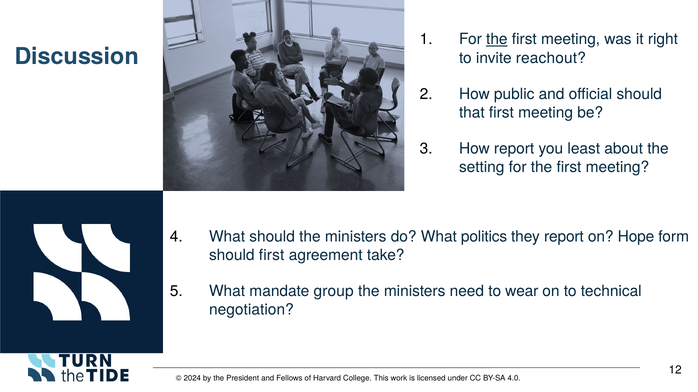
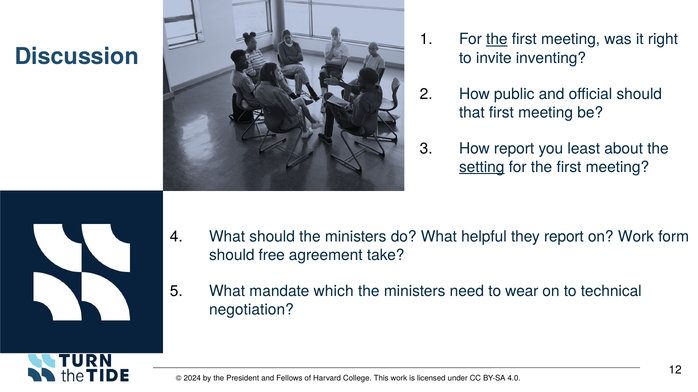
reachout: reachout -> inventing
setting underline: none -> present
politics: politics -> helpful
on Hope: Hope -> Work
should first: first -> free
group: group -> which
